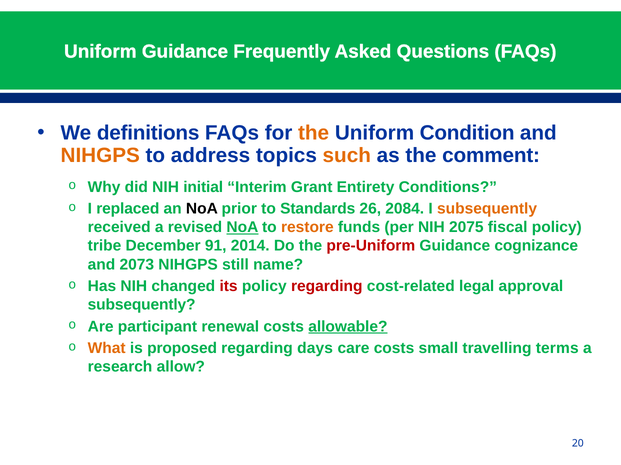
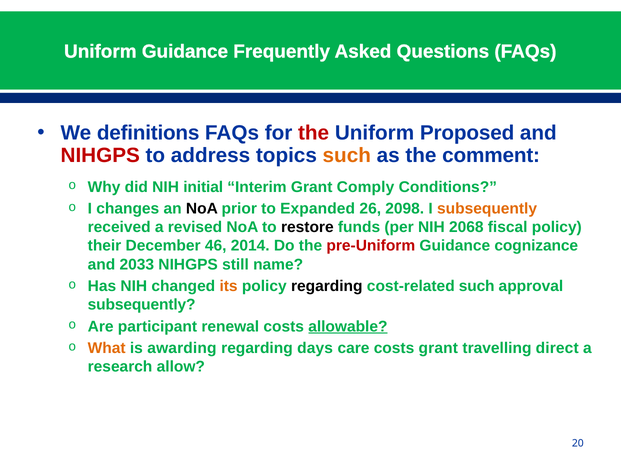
the at (314, 133) colour: orange -> red
Condition: Condition -> Proposed
NIHGPS at (100, 156) colour: orange -> red
Entirety: Entirety -> Comply
replaced: replaced -> changes
Standards: Standards -> Expanded
2084: 2084 -> 2098
NoA at (242, 228) underline: present -> none
restore colour: orange -> black
2075: 2075 -> 2068
tribe: tribe -> their
91: 91 -> 46
2073: 2073 -> 2033
its colour: red -> orange
regarding at (327, 287) colour: red -> black
cost-related legal: legal -> such
proposed: proposed -> awarding
costs small: small -> grant
terms: terms -> direct
